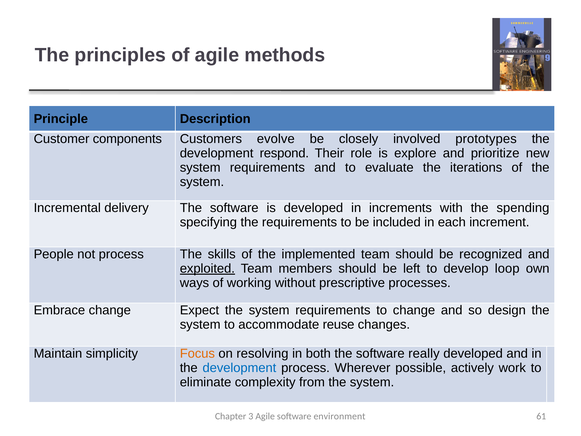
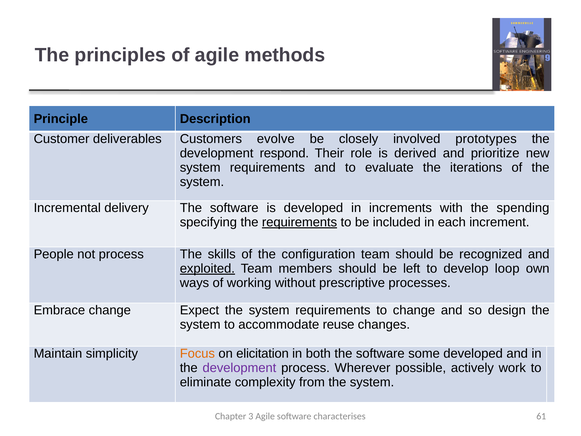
components: components -> deliverables
explore: explore -> derived
requirements at (300, 222) underline: none -> present
implemented: implemented -> configuration
resolving: resolving -> elicitation
really: really -> some
development at (239, 368) colour: blue -> purple
environment: environment -> characterises
